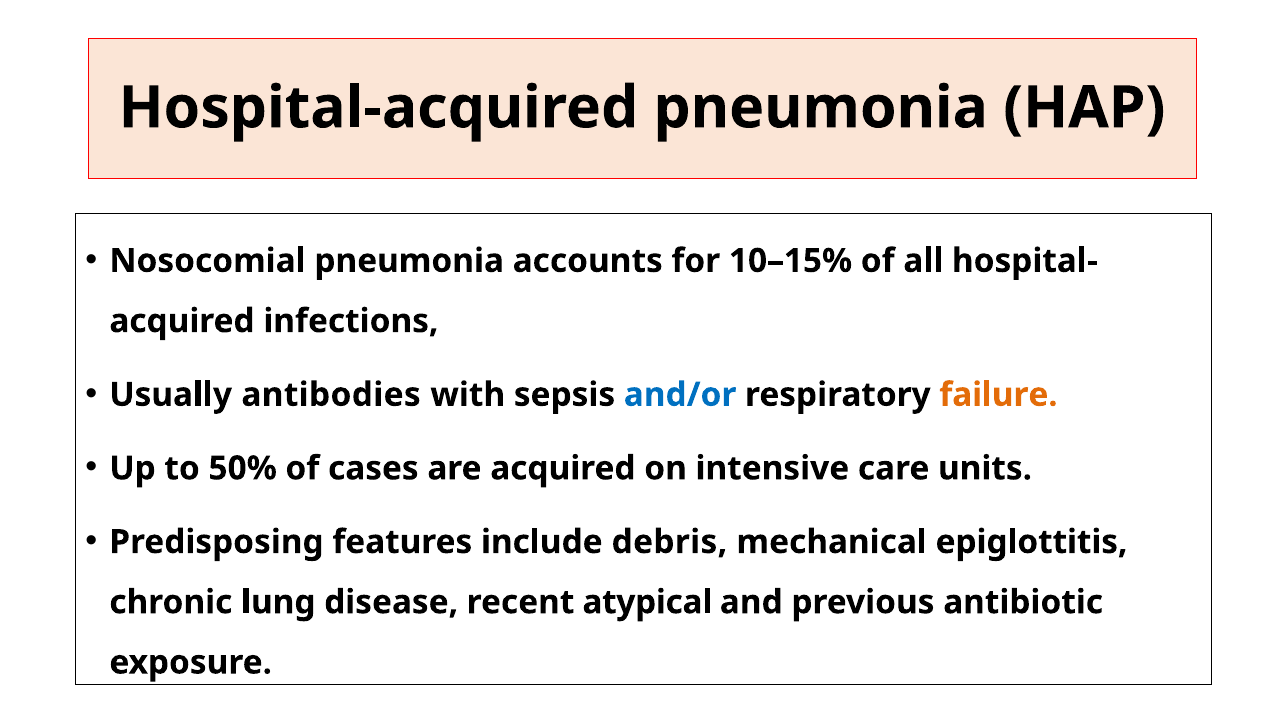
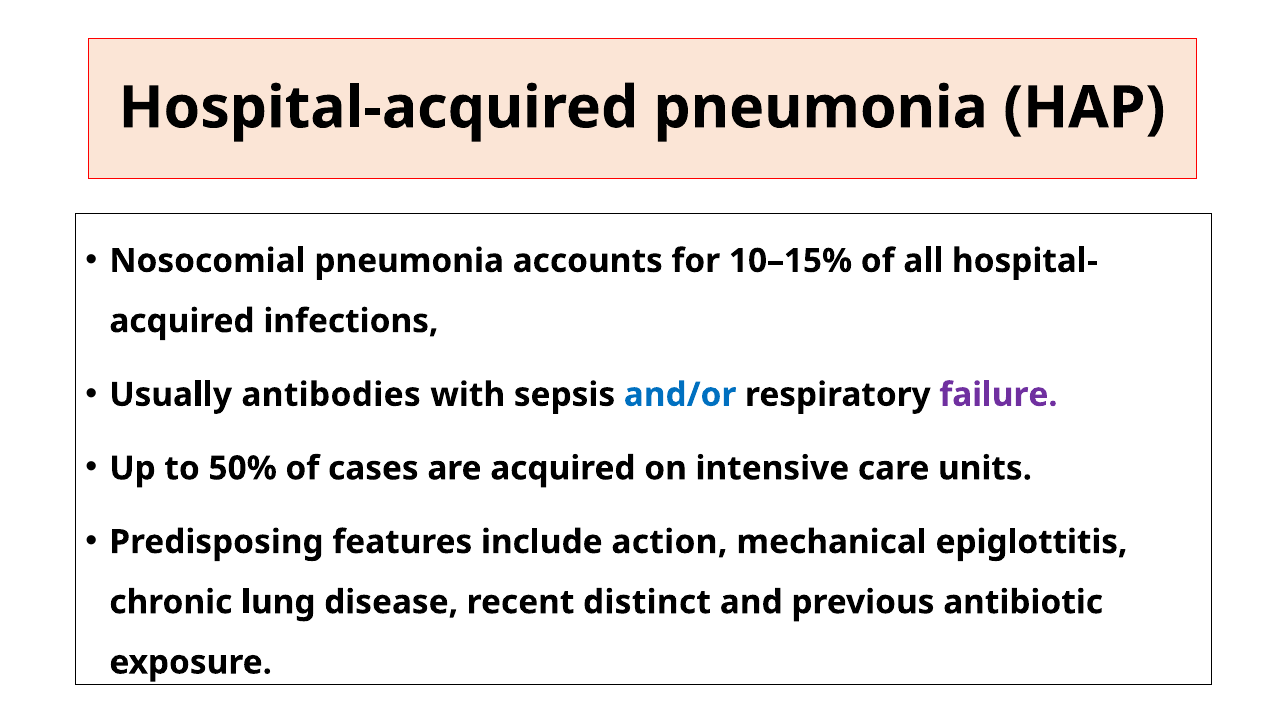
failure colour: orange -> purple
debris: debris -> action
atypical: atypical -> distinct
